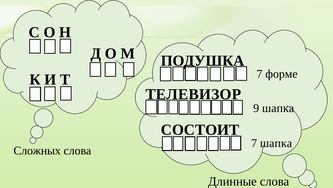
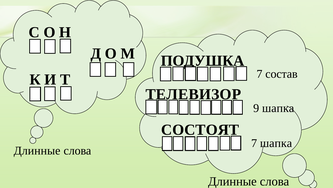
форме: форме -> состав
СОСТОИТ: СОСТОИТ -> СОСТОЯТ
Сложных at (37, 150): Сложных -> Длинные
